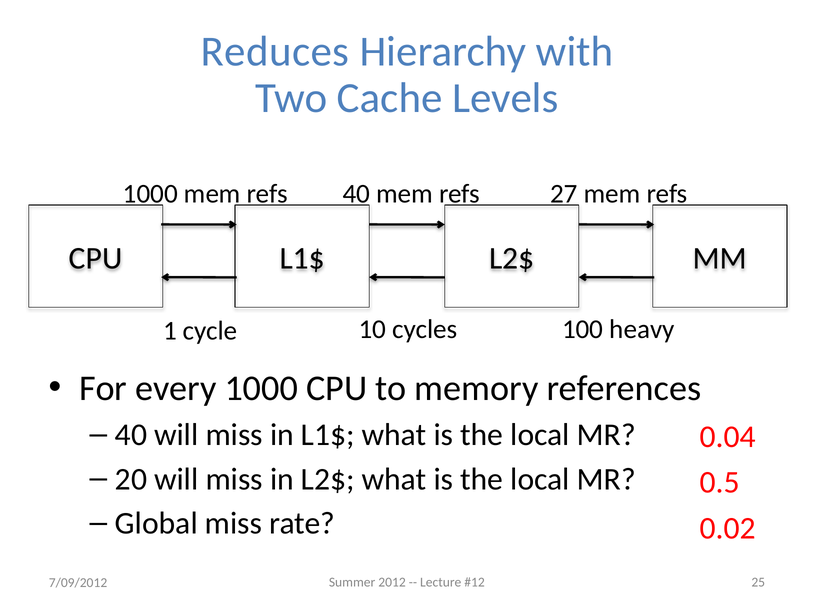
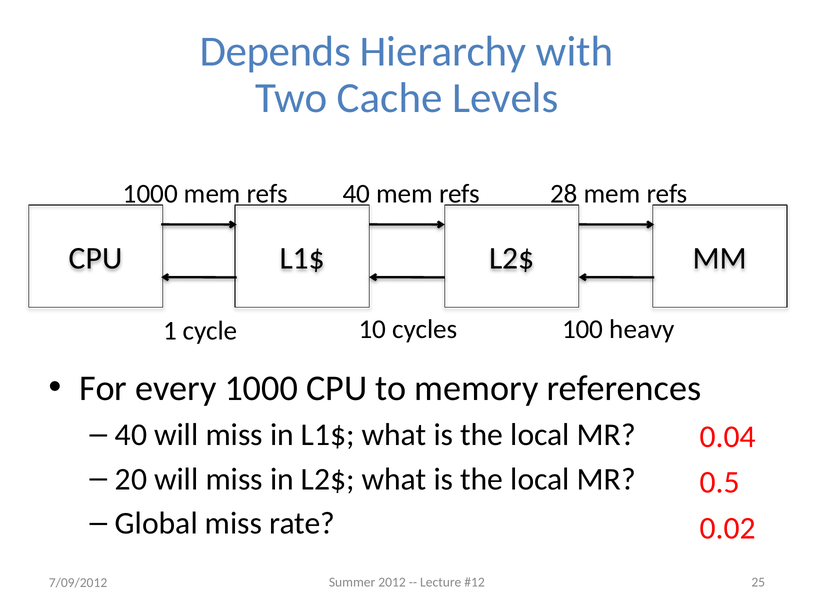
Reduces: Reduces -> Depends
27: 27 -> 28
